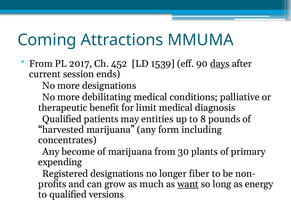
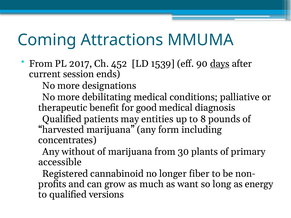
limit: limit -> good
become: become -> without
expending: expending -> accessible
Registered designations: designations -> cannabinoid
want underline: present -> none
